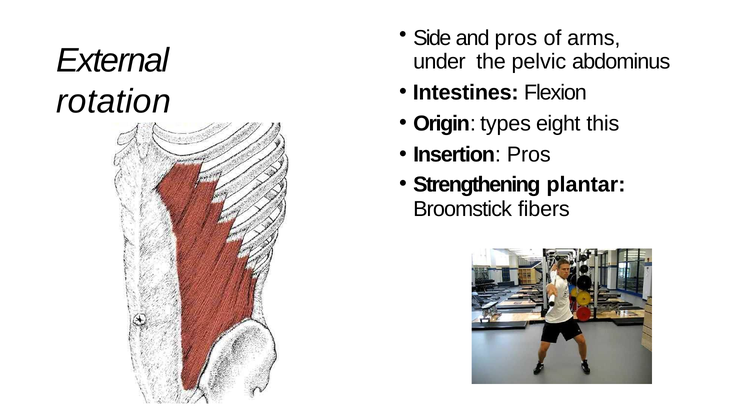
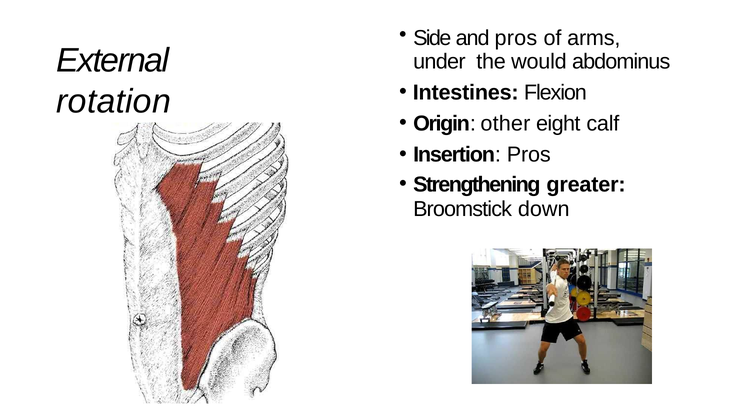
pelvic: pelvic -> would
types: types -> other
this: this -> calf
plantar: plantar -> greater
fibers: fibers -> down
